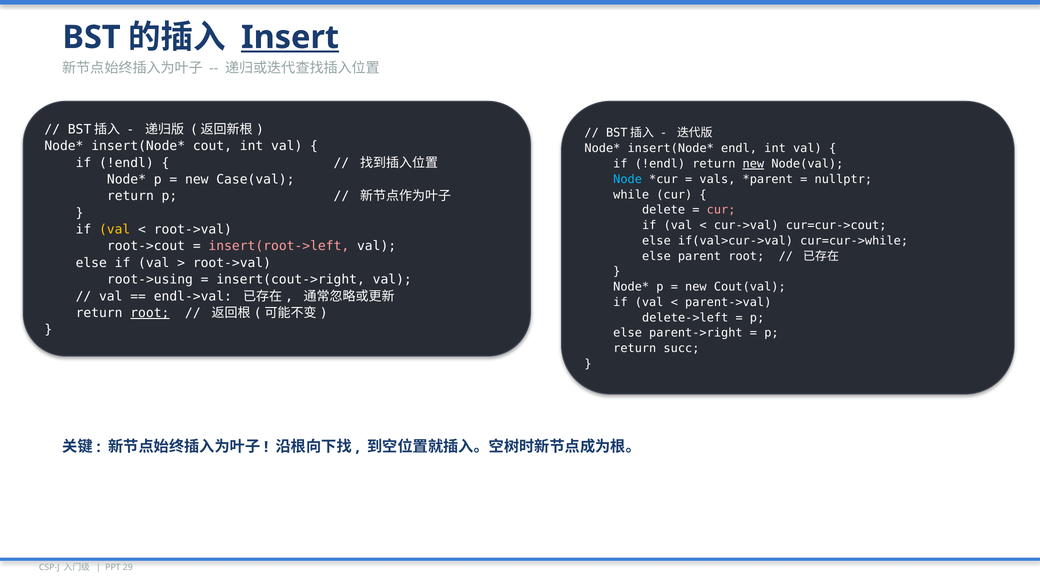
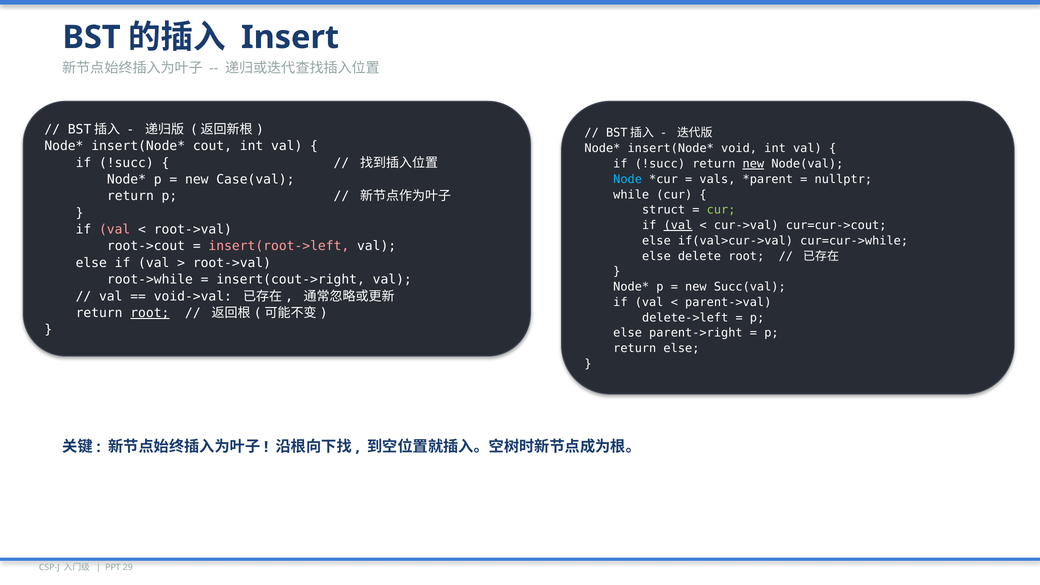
Insert underline: present -> none
endl: endl -> void
!endl at (126, 163): !endl -> !succ
!endl at (660, 164): !endl -> !succ
delete: delete -> struct
cur at (721, 210) colour: pink -> light green
val at (678, 225) underline: none -> present
val at (115, 230) colour: yellow -> pink
parent: parent -> delete
root->using: root->using -> root->while
Cout(val: Cout(val -> Succ(val
endl->val: endl->val -> void->val
return succ: succ -> else
